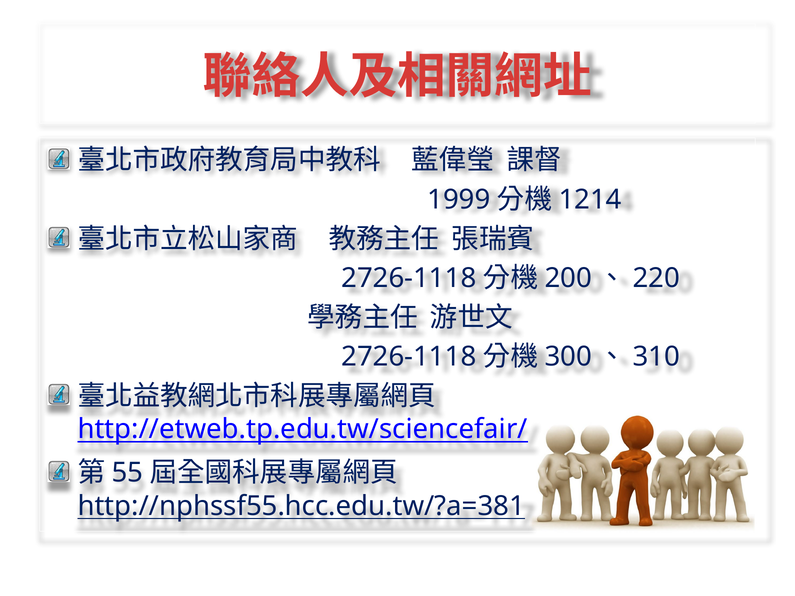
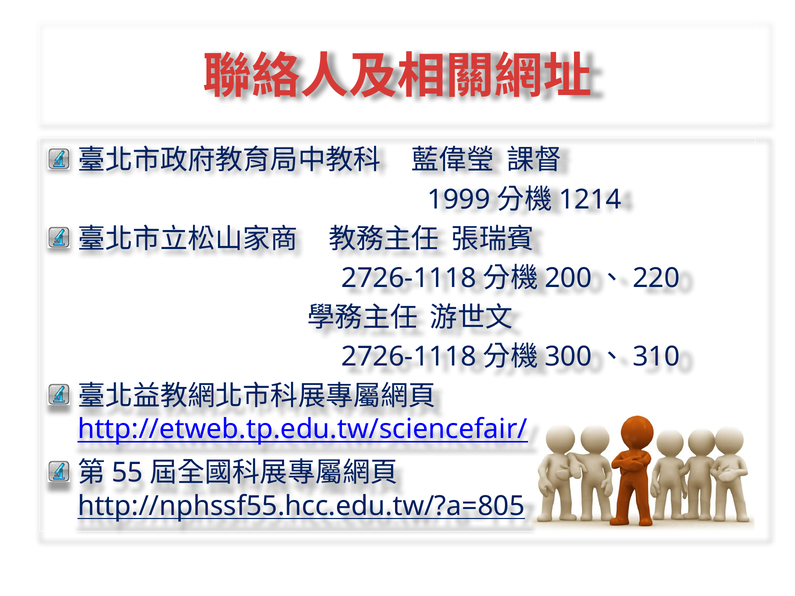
http://nphssf55.hcc.edu.tw/?a=381: http://nphssf55.hcc.edu.tw/?a=381 -> http://nphssf55.hcc.edu.tw/?a=805
